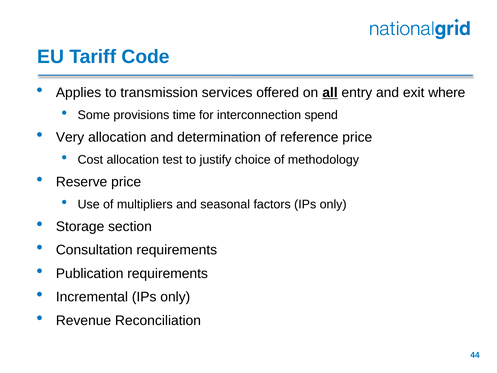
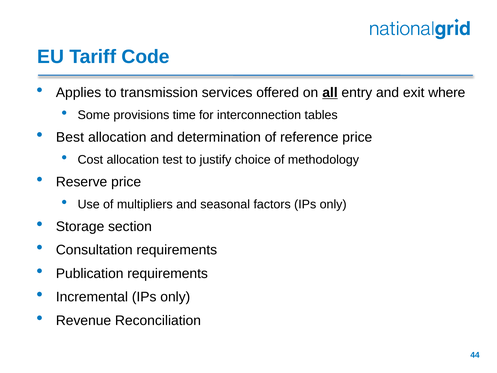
spend: spend -> tables
Very: Very -> Best
